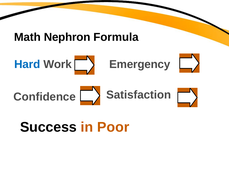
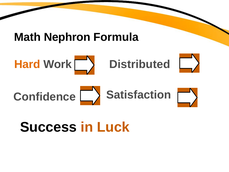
Hard colour: blue -> orange
Emergency: Emergency -> Distributed
Poor: Poor -> Luck
